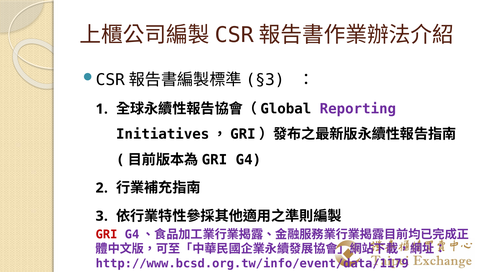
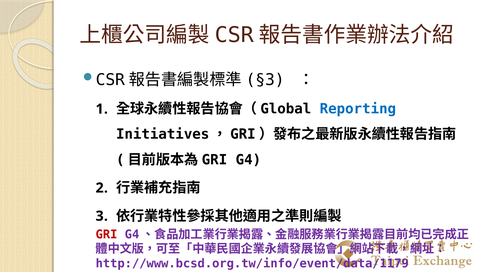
Reporting colour: purple -> blue
